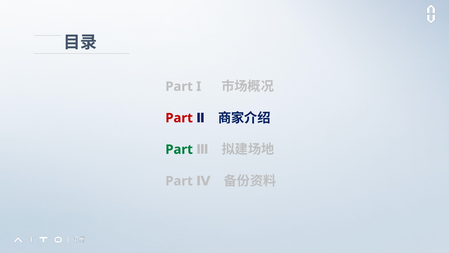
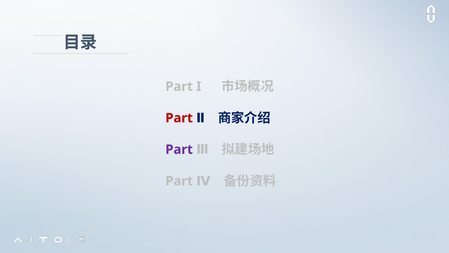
Part at (179, 149) colour: green -> purple
